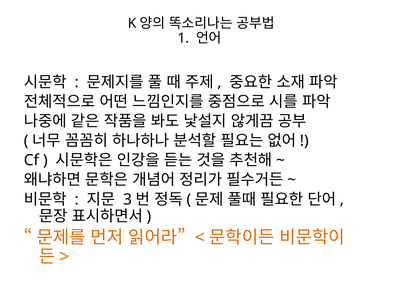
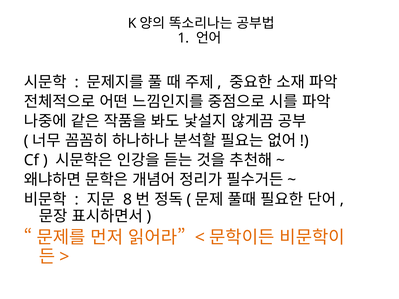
3: 3 -> 8
